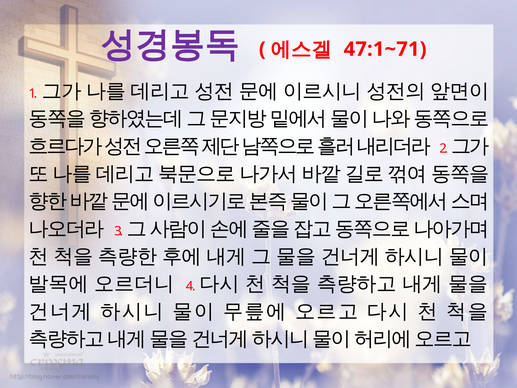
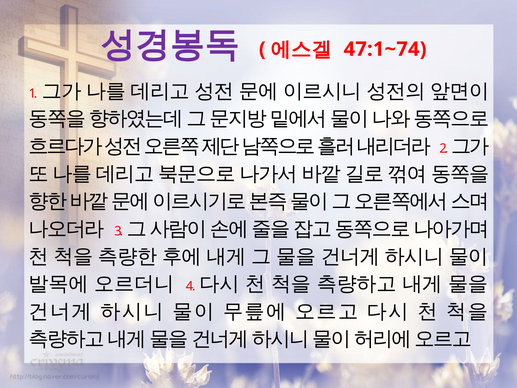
47:1~71: 47:1~71 -> 47:1~74
